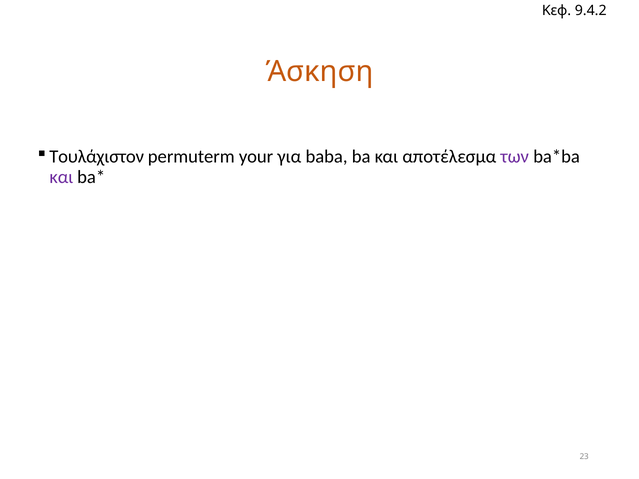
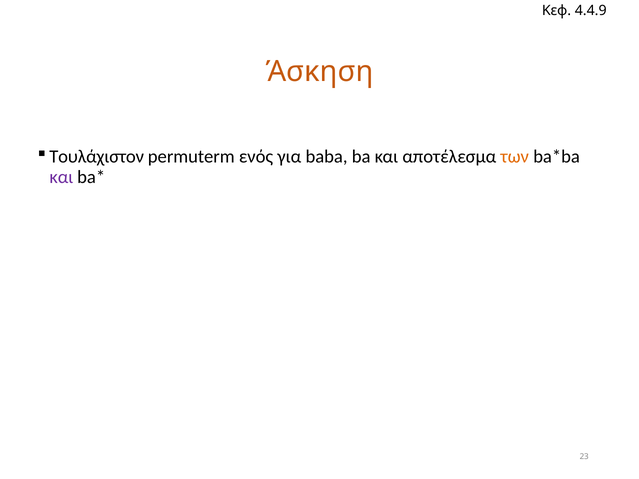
9.4.2: 9.4.2 -> 4.4.9
your: your -> ενός
των colour: purple -> orange
